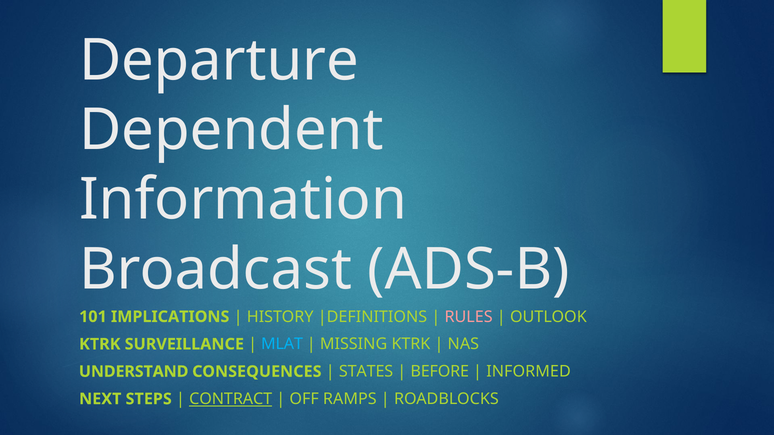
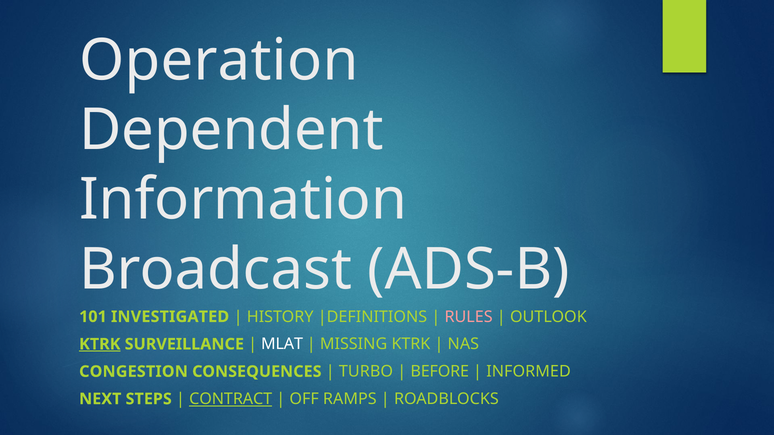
Departure: Departure -> Operation
IMPLICATIONS: IMPLICATIONS -> INVESTIGATED
KTRK at (100, 344) underline: none -> present
MLAT colour: light blue -> white
UNDERSTAND: UNDERSTAND -> CONGESTION
STATES: STATES -> TURBO
